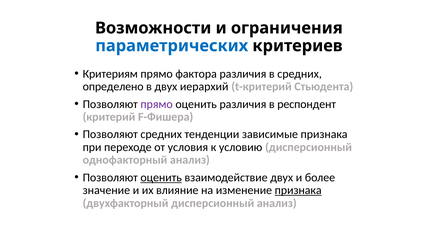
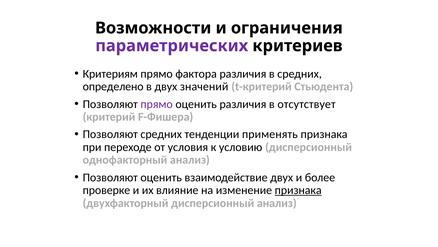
параметрических colour: blue -> purple
иерархий: иерархий -> значений
респондент: респондент -> отсутствует
зависимые: зависимые -> применять
оценить at (161, 177) underline: present -> none
значение: значение -> проверке
